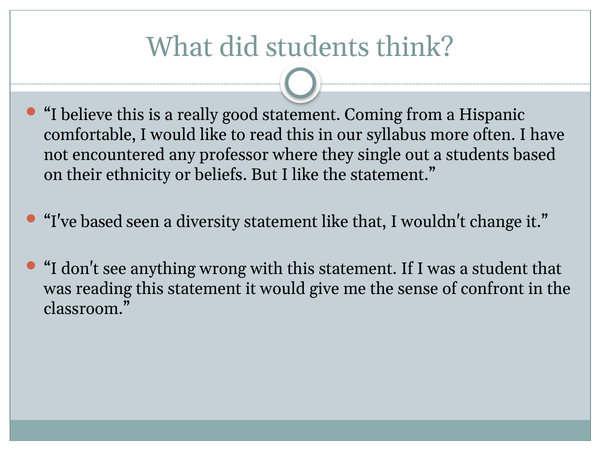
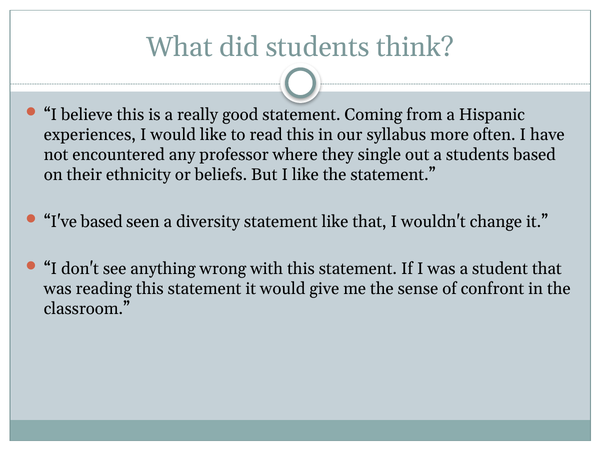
comfortable: comfortable -> experiences
